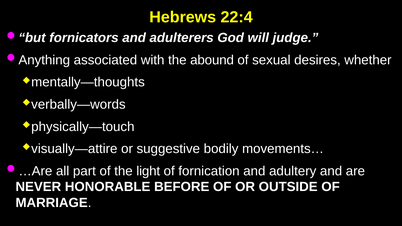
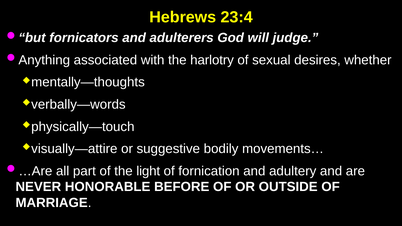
22:4: 22:4 -> 23:4
abound: abound -> harlotry
